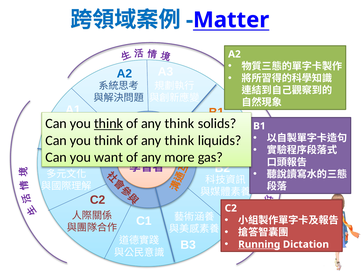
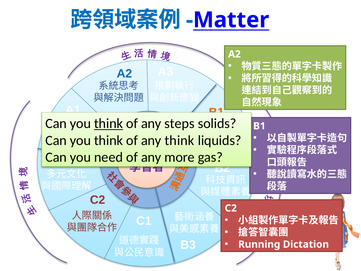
think at (179, 123): think -> steps
want: want -> need
Running underline: present -> none
